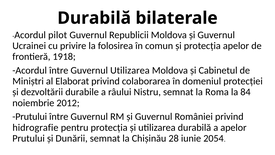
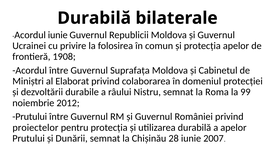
Acordul pilot: pilot -> iunie
1918: 1918 -> 1908
Guvernul Utilizarea: Utilizarea -> Suprafața
84: 84 -> 99
hidrografie: hidrografie -> proiectelor
2054: 2054 -> 2007
